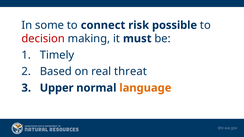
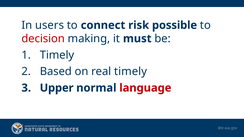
some: some -> users
real threat: threat -> timely
language colour: orange -> red
